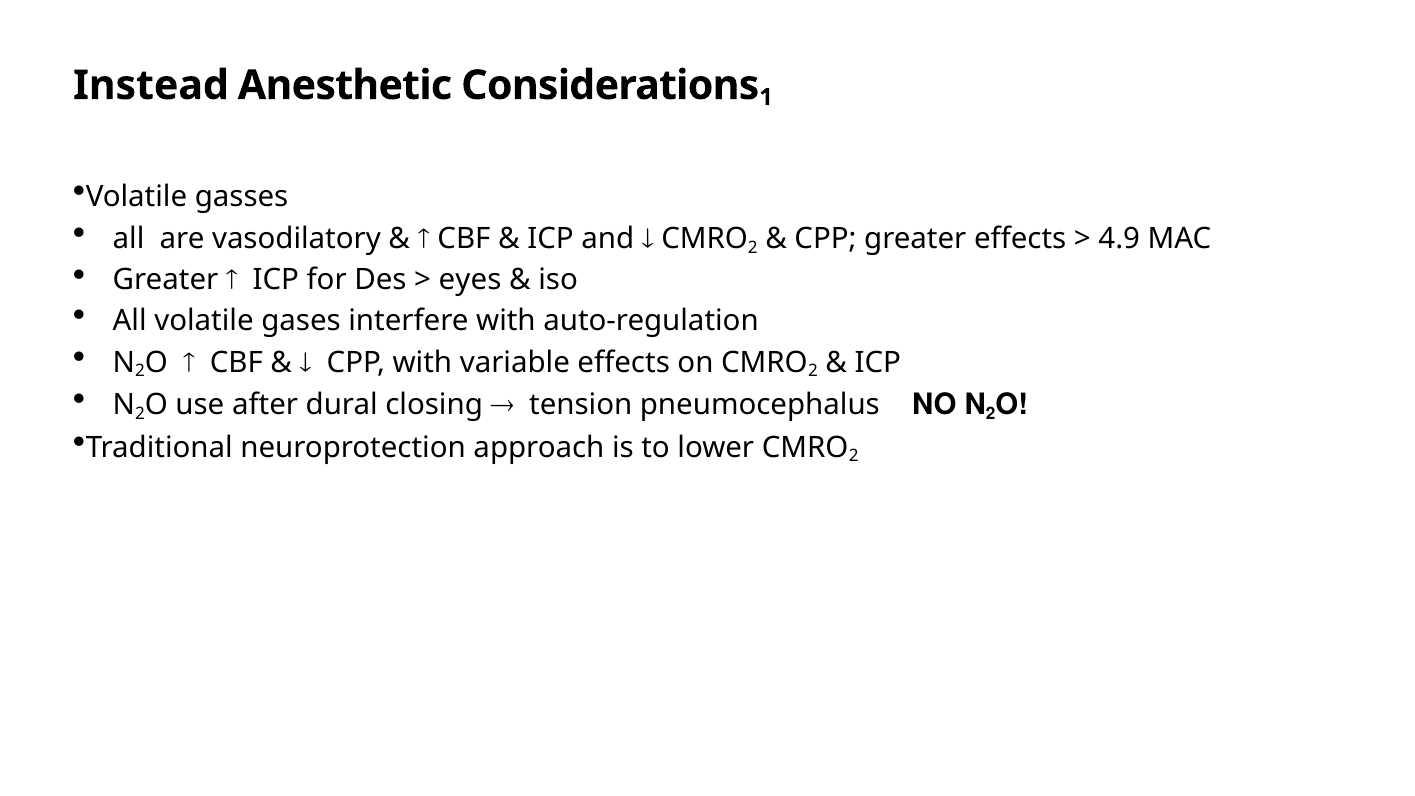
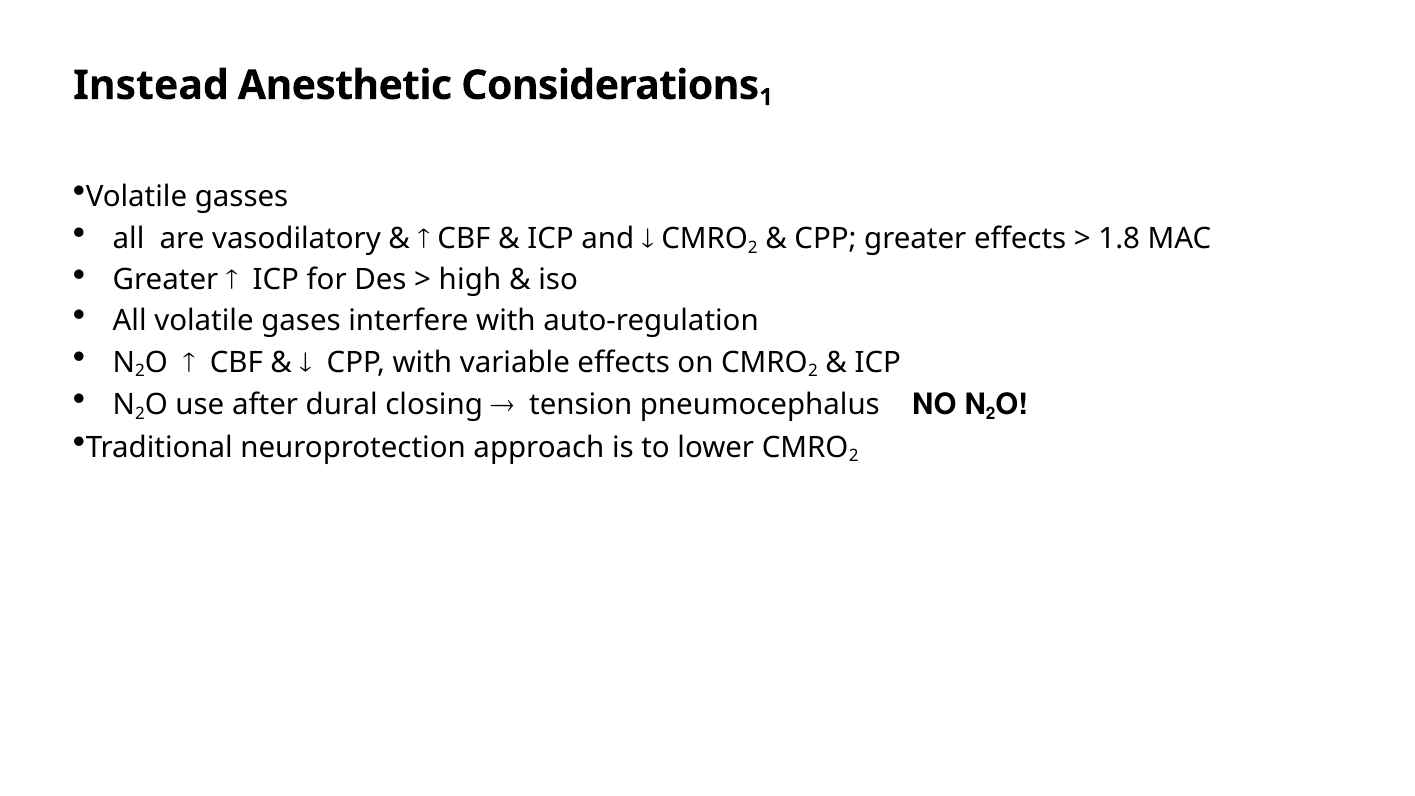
4.9: 4.9 -> 1.8
eyes: eyes -> high
